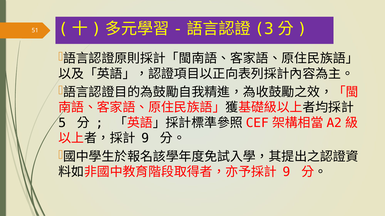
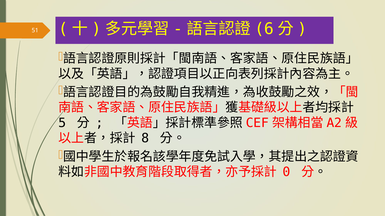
3: 3 -> 6
9 at (145, 139): 9 -> 8
9 at (287, 172): 9 -> 0
